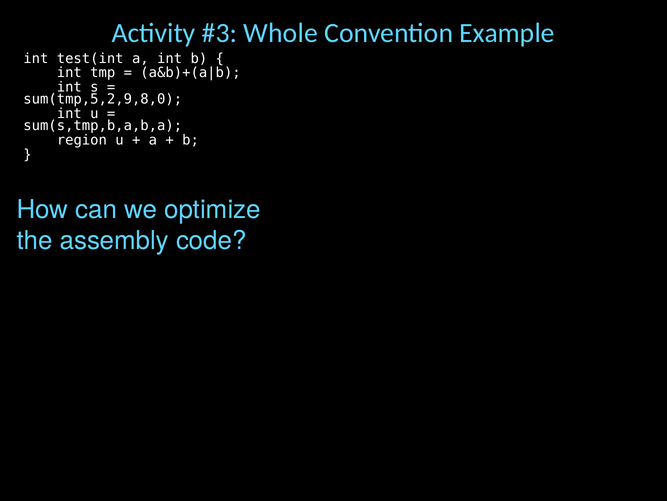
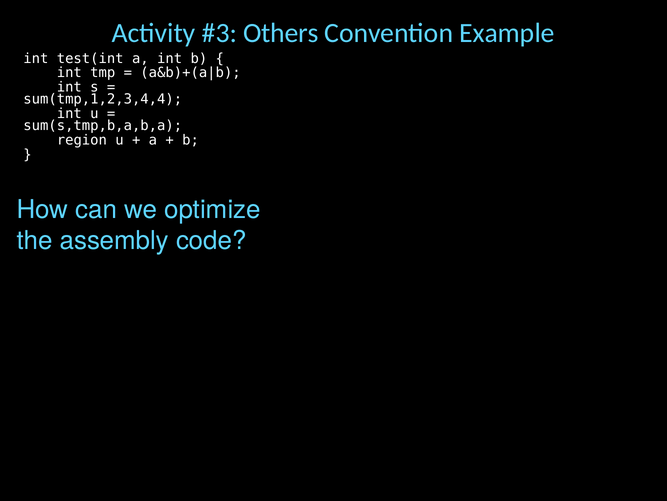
Whole: Whole -> Others
sum(tmp,5,2,9,8,0: sum(tmp,5,2,9,8,0 -> sum(tmp,1,2,3,4,4
